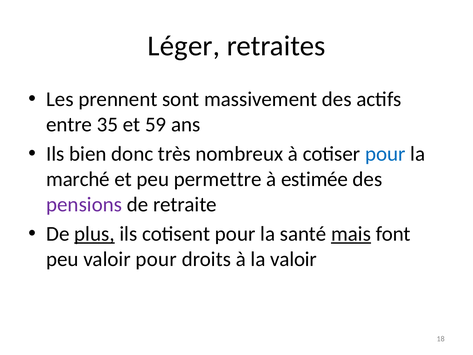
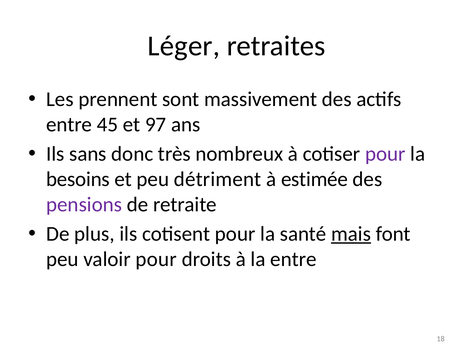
35: 35 -> 45
59: 59 -> 97
bien: bien -> sans
pour at (385, 154) colour: blue -> purple
marché: marché -> besoins
permettre: permettre -> détriment
plus underline: present -> none
la valoir: valoir -> entre
